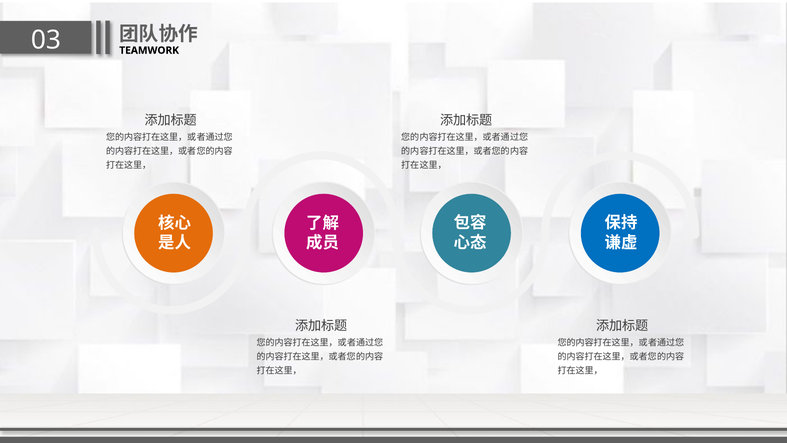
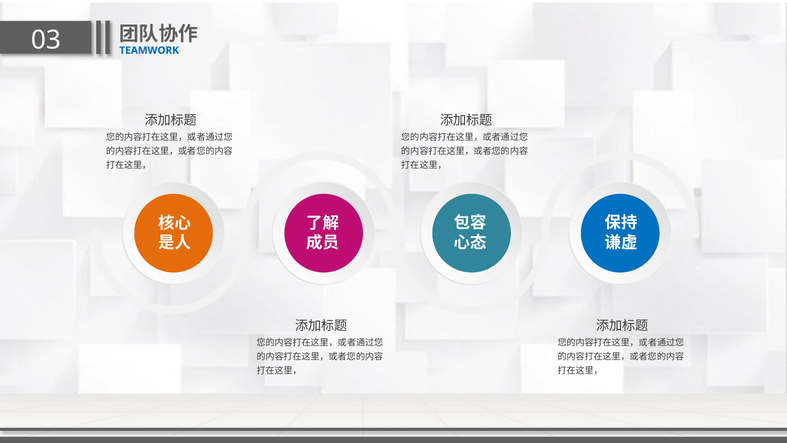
TEAMWORK colour: black -> blue
